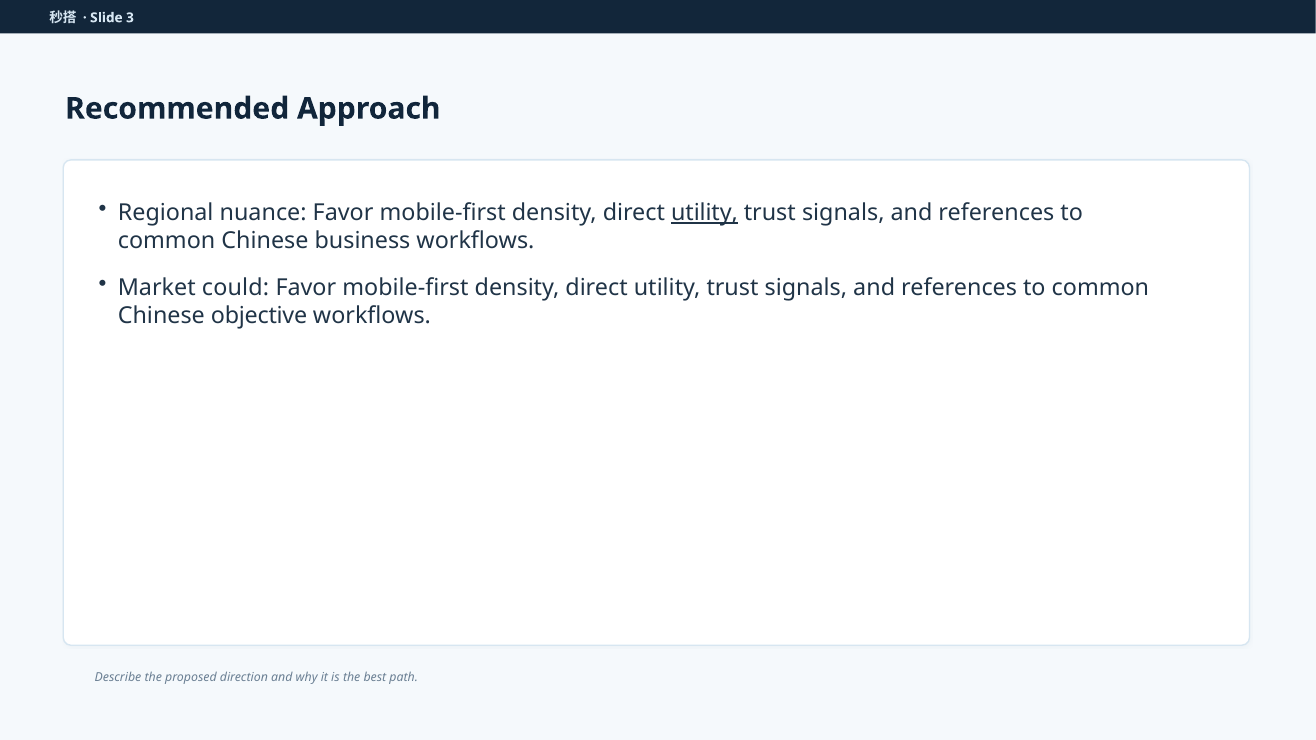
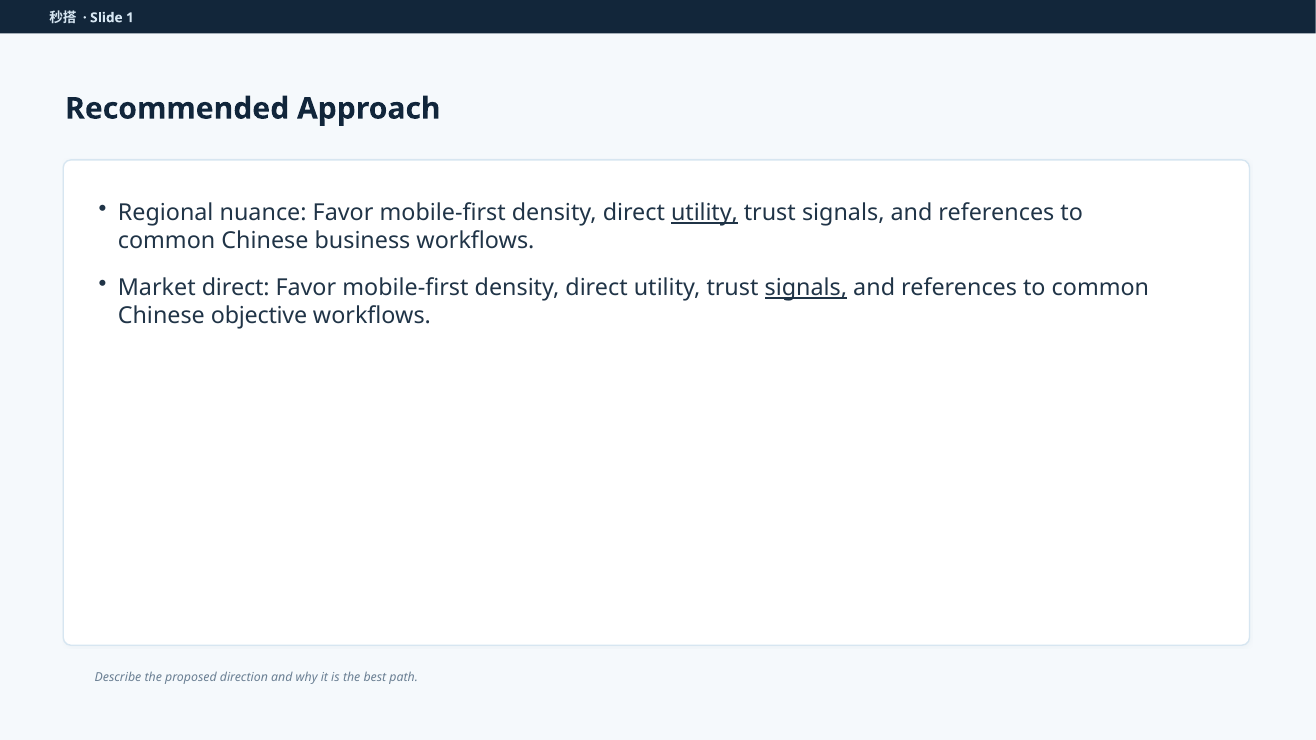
3: 3 -> 1
Market could: could -> direct
signals at (806, 288) underline: none -> present
